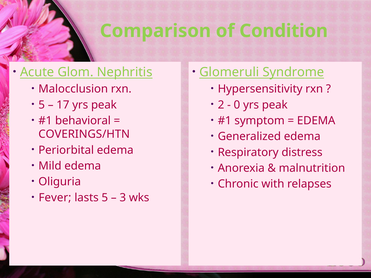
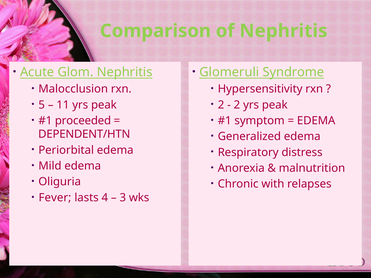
of Condition: Condition -> Nephritis
17: 17 -> 11
0 at (237, 105): 0 -> 2
behavioral: behavioral -> proceeded
COVERINGS/HTN: COVERINGS/HTN -> DEPENDENT/HTN
lasts 5: 5 -> 4
